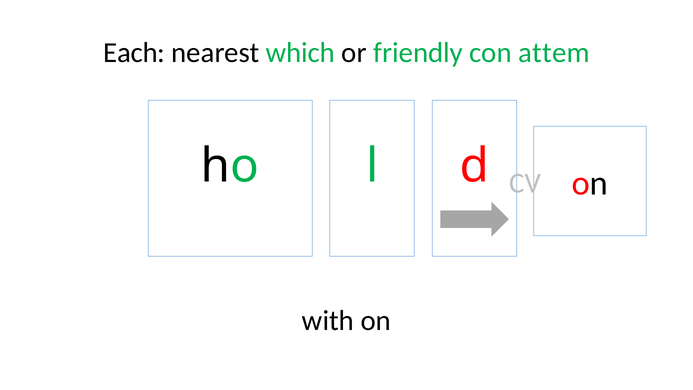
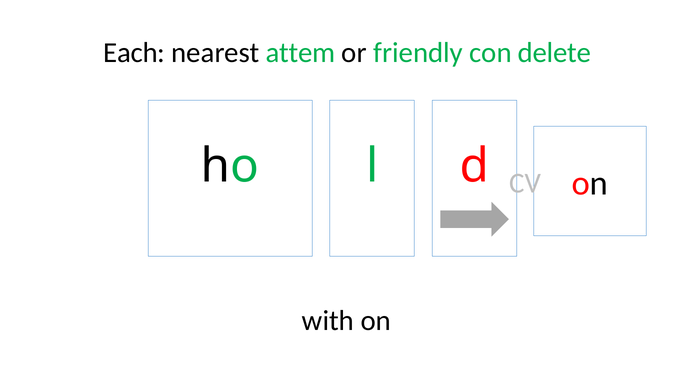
which: which -> attem
attem: attem -> delete
